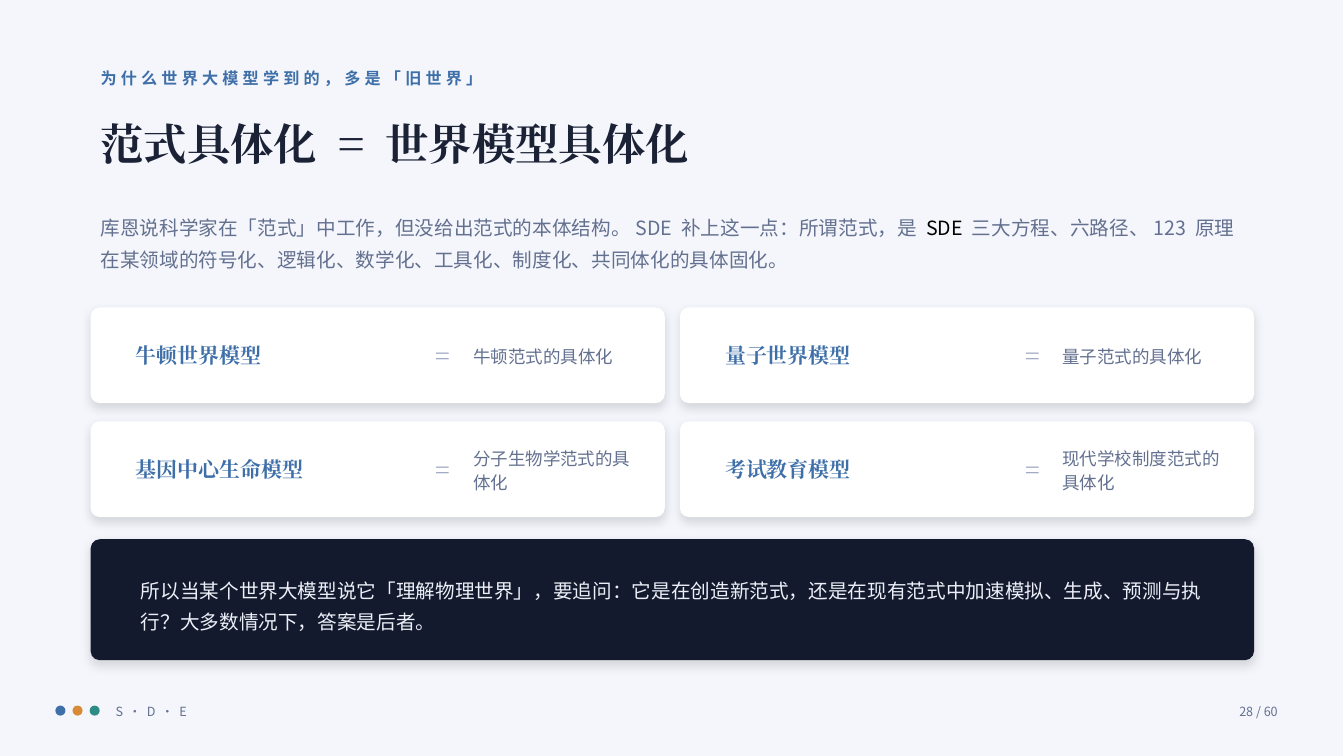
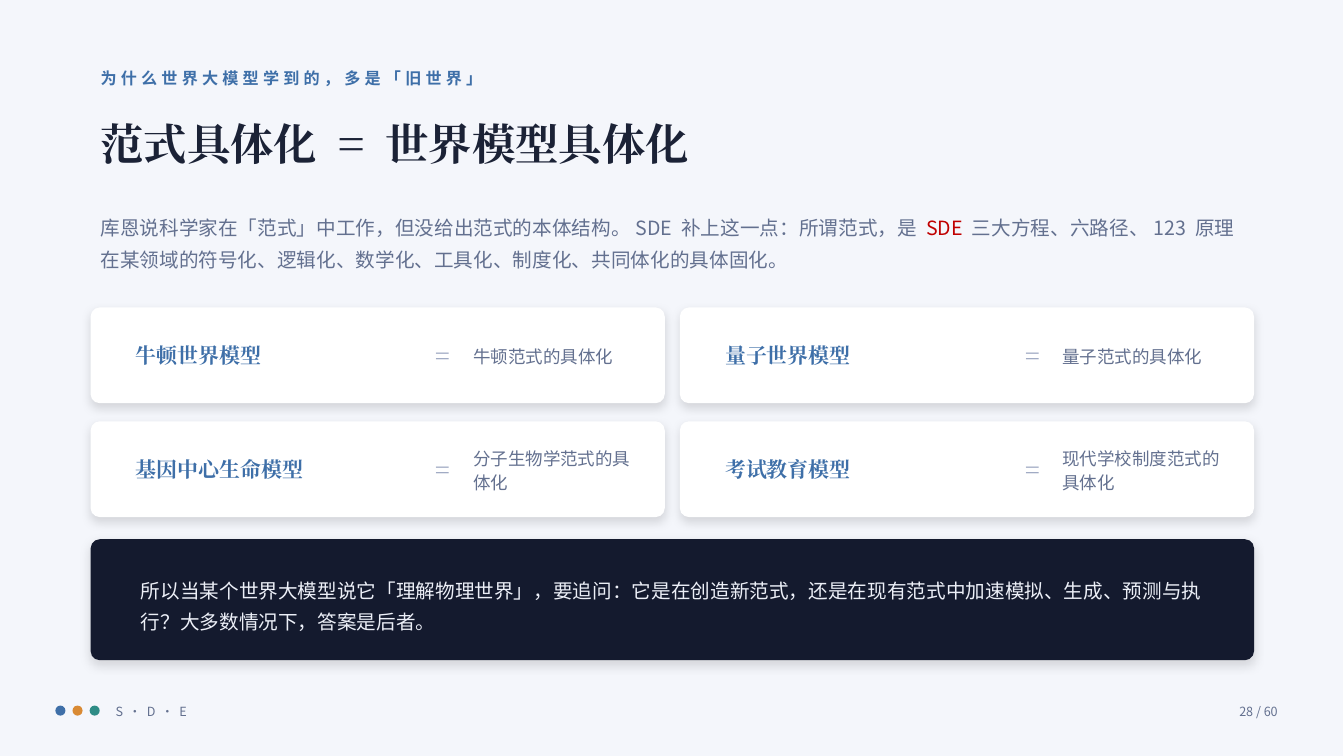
SDE colour: black -> red
